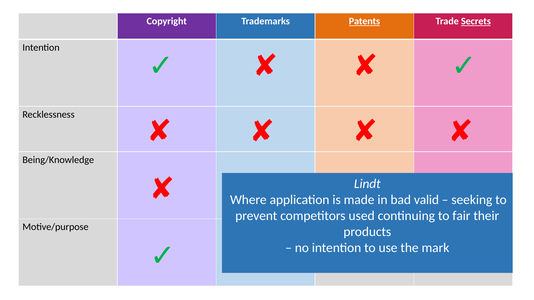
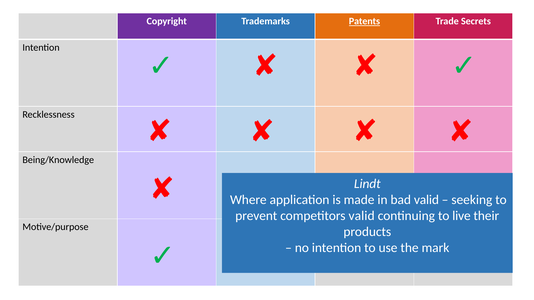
Secrets underline: present -> none
competitors used: used -> valid
fair: fair -> live
